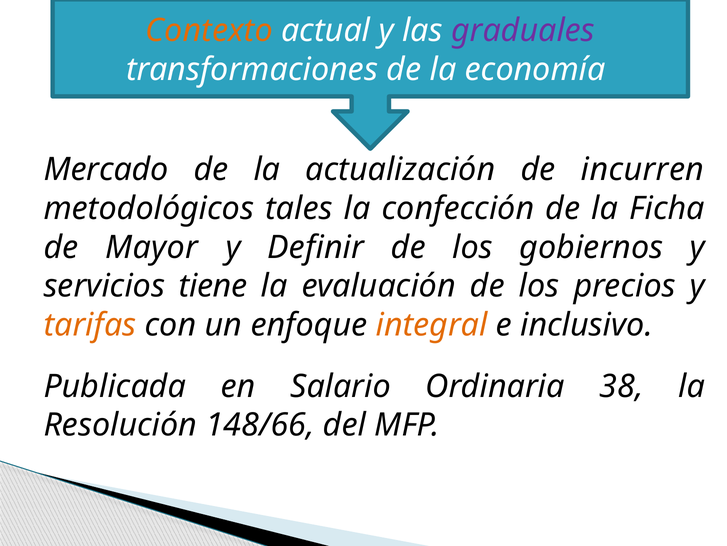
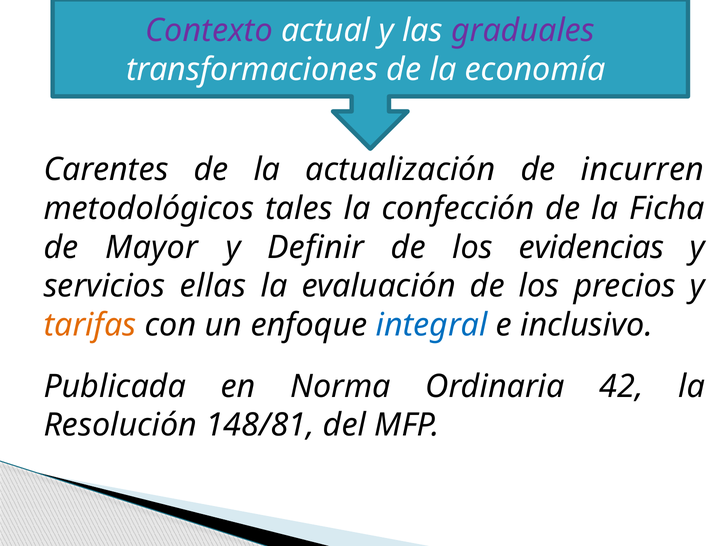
Contexto colour: orange -> purple
Mercado: Mercado -> Carentes
gobiernos: gobiernos -> evidencias
tiene: tiene -> ellas
integral colour: orange -> blue
Salario: Salario -> Norma
38: 38 -> 42
148/66: 148/66 -> 148/81
